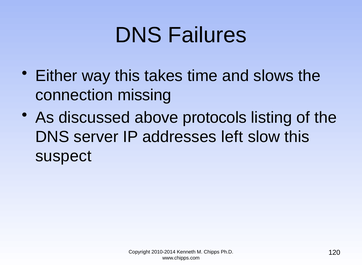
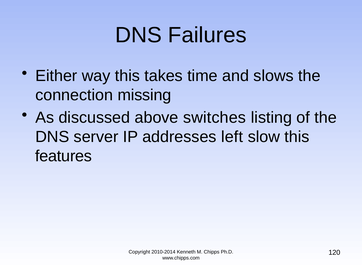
protocols: protocols -> switches
suspect: suspect -> features
